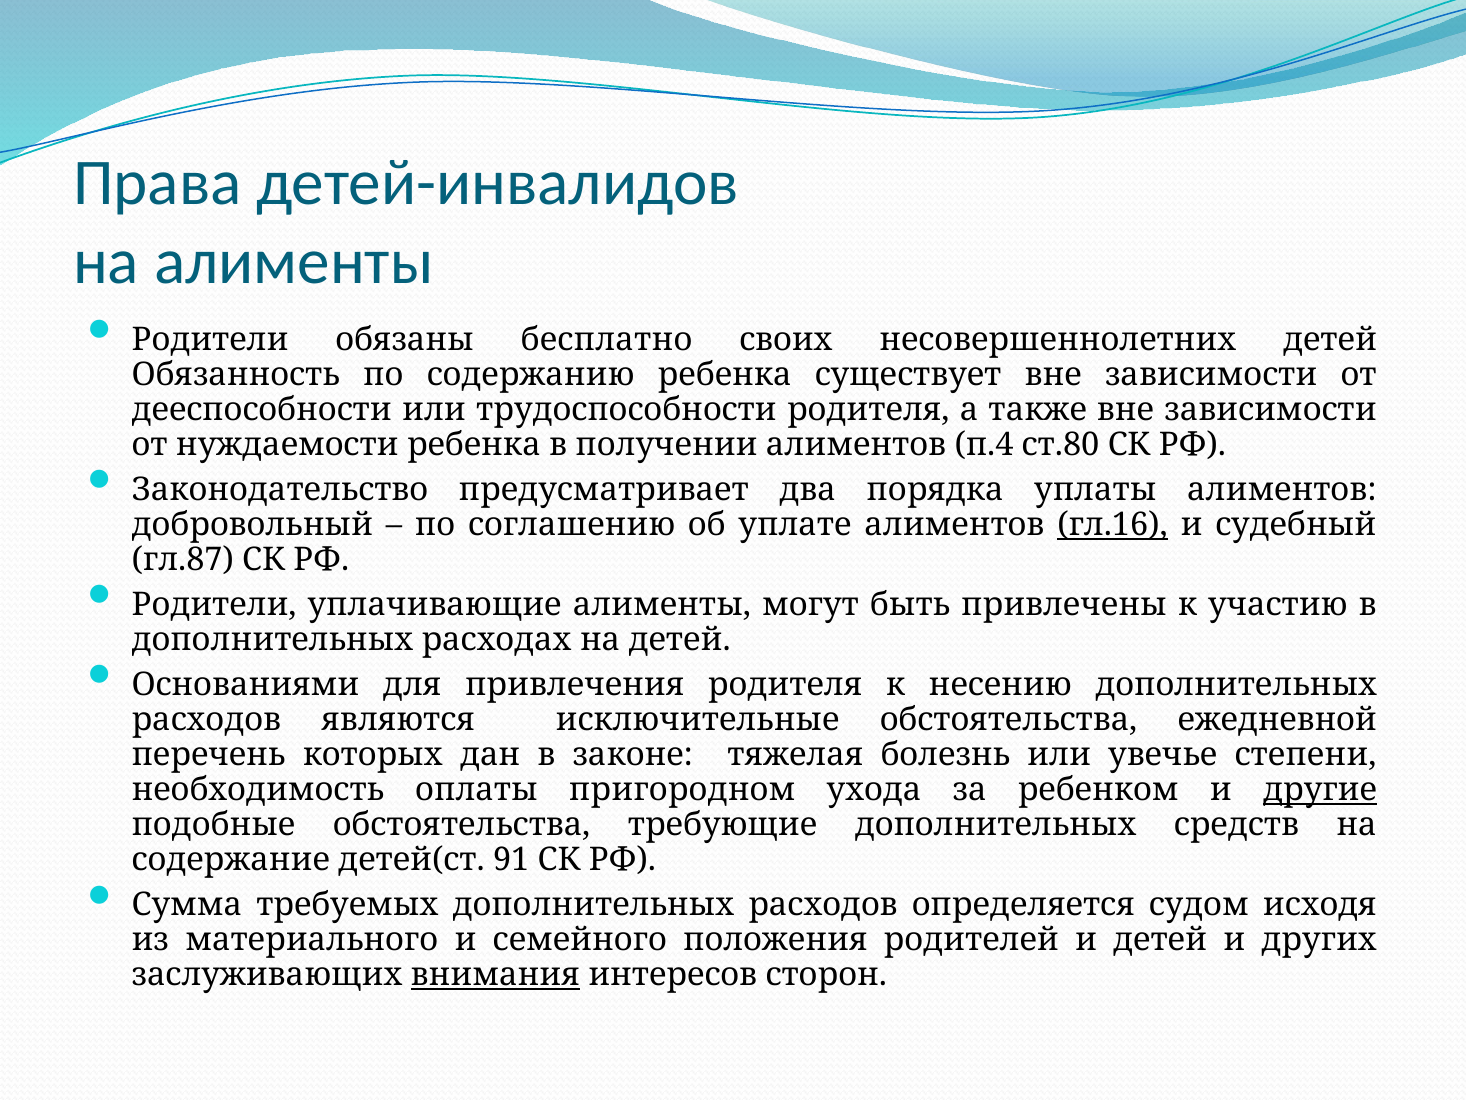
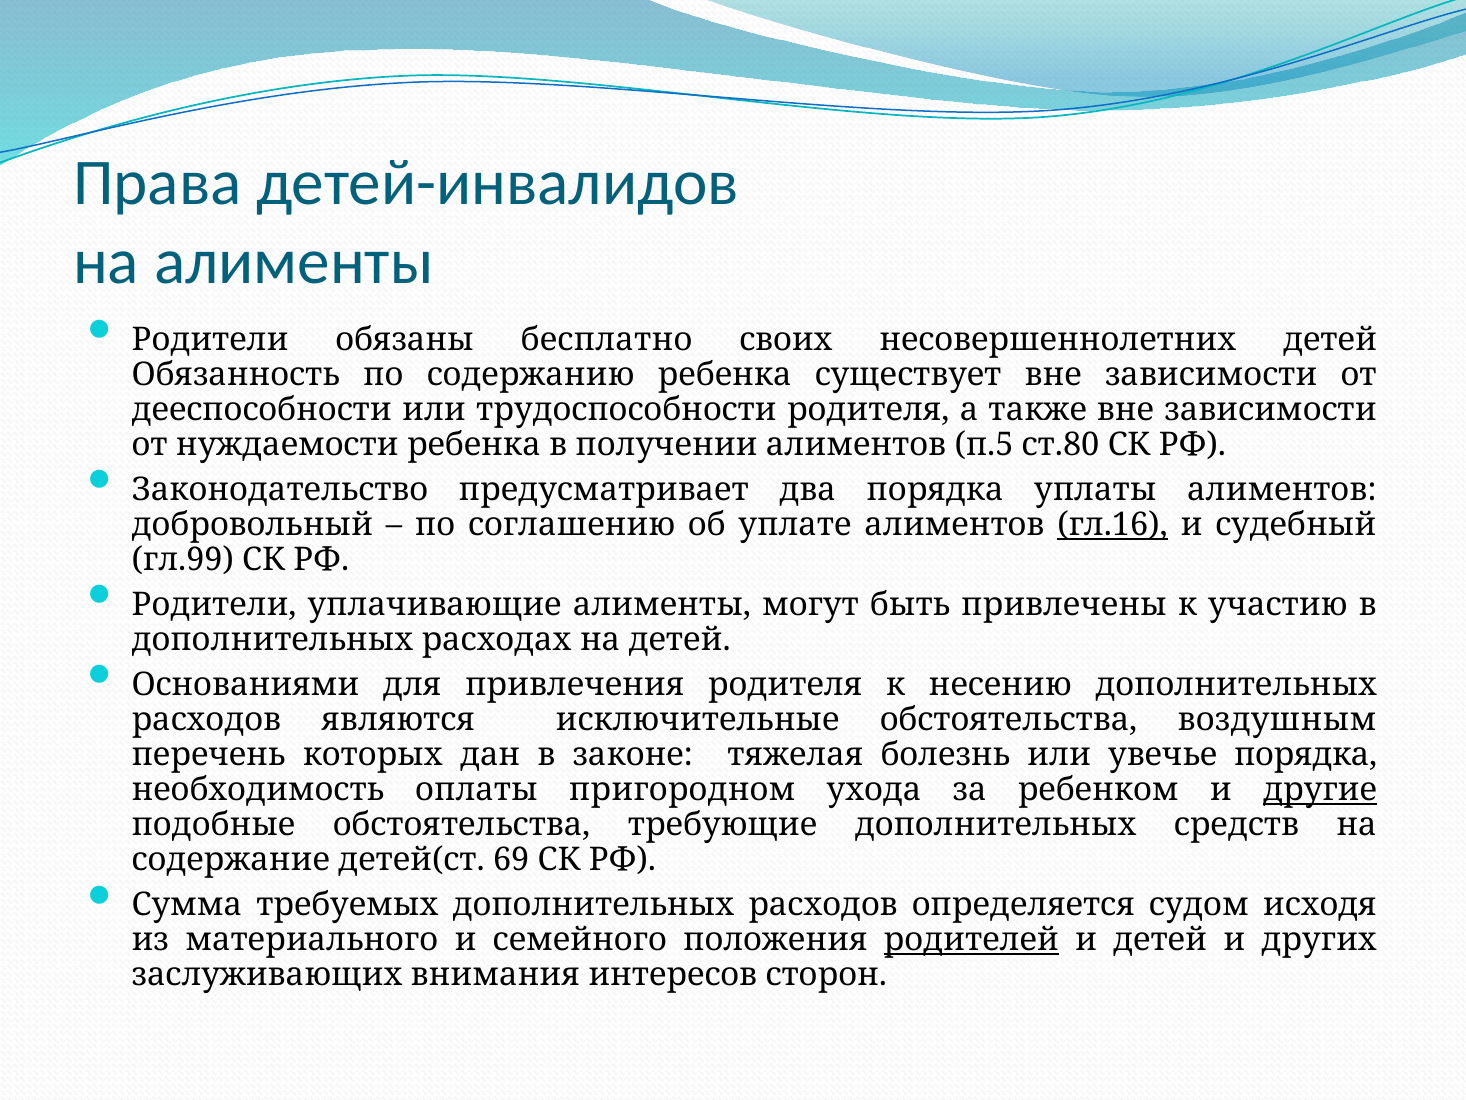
п.4: п.4 -> п.5
гл.87: гл.87 -> гл.99
ежедневной: ежедневной -> воздушным
увечье степени: степени -> порядка
91: 91 -> 69
родителей underline: none -> present
внимания underline: present -> none
